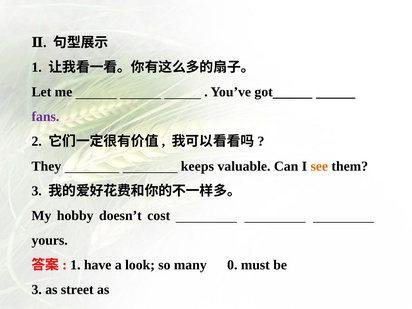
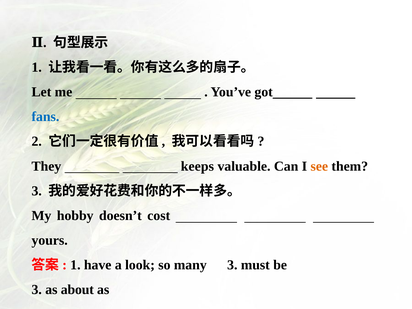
fans colour: purple -> blue
many 0: 0 -> 3
street: street -> about
